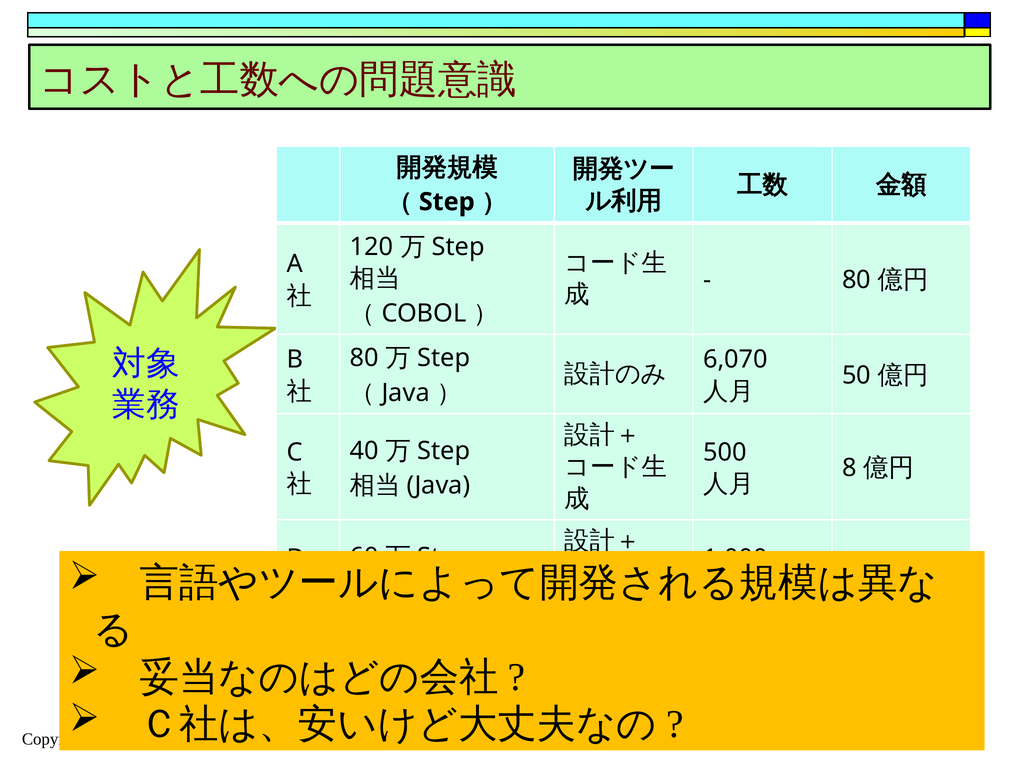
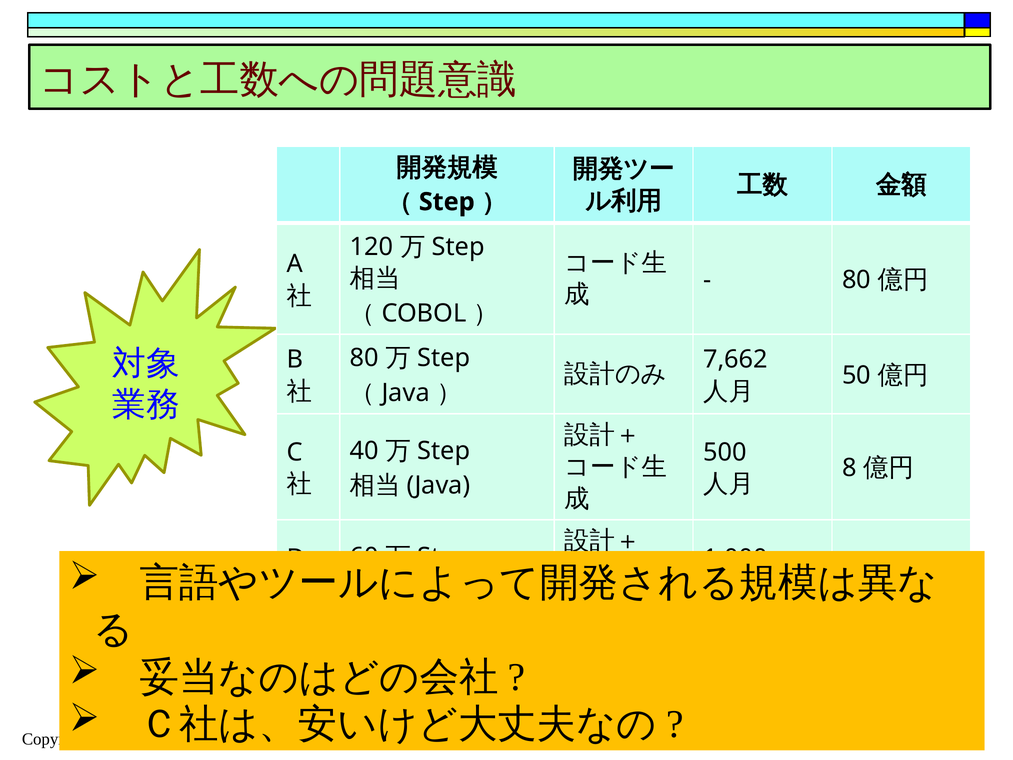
6,070: 6,070 -> 7,662
